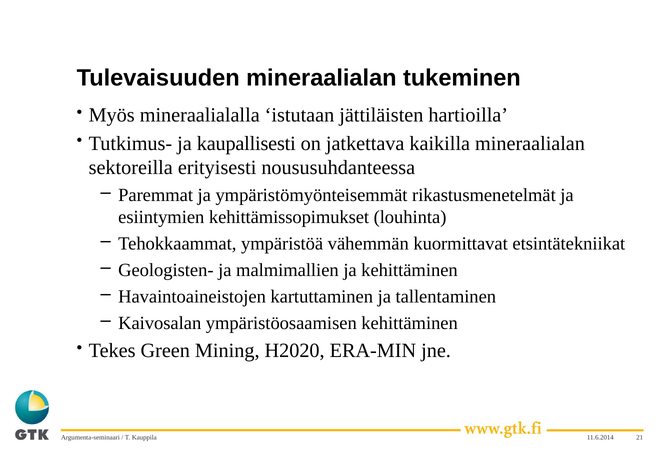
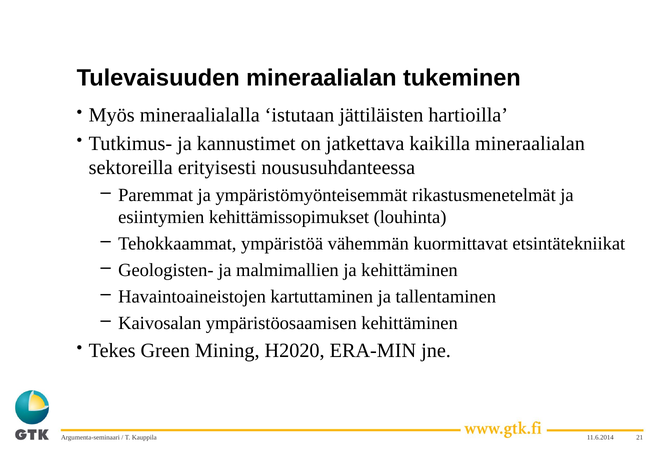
kaupallisesti: kaupallisesti -> kannustimet
